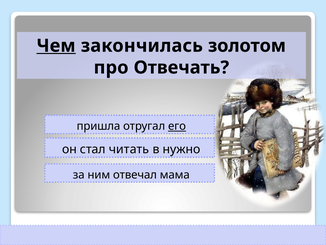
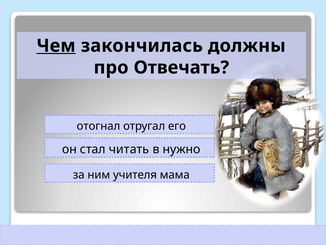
золотом: золотом -> должны
пришла: пришла -> отогнал
его underline: present -> none
отвечал: отвечал -> учителя
